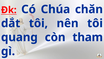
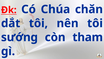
quang: quang -> sướng
